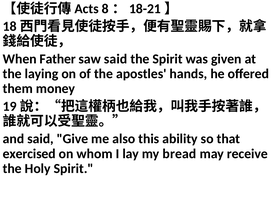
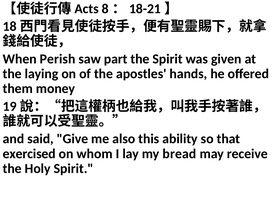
Father: Father -> Perish
saw said: said -> part
